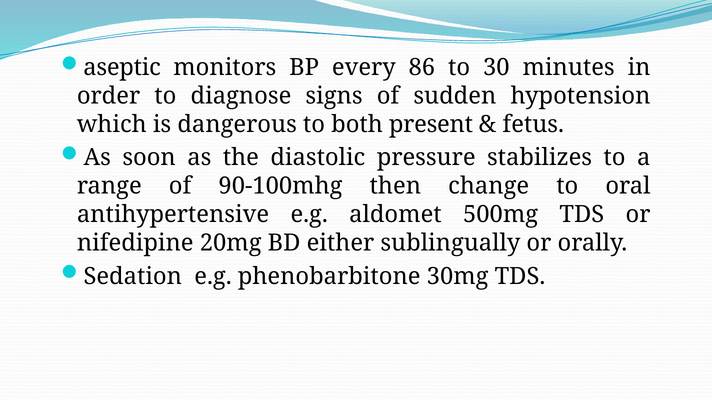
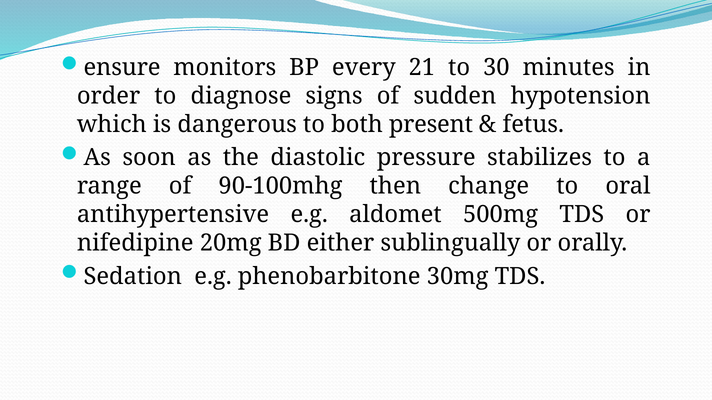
aseptic: aseptic -> ensure
86: 86 -> 21
